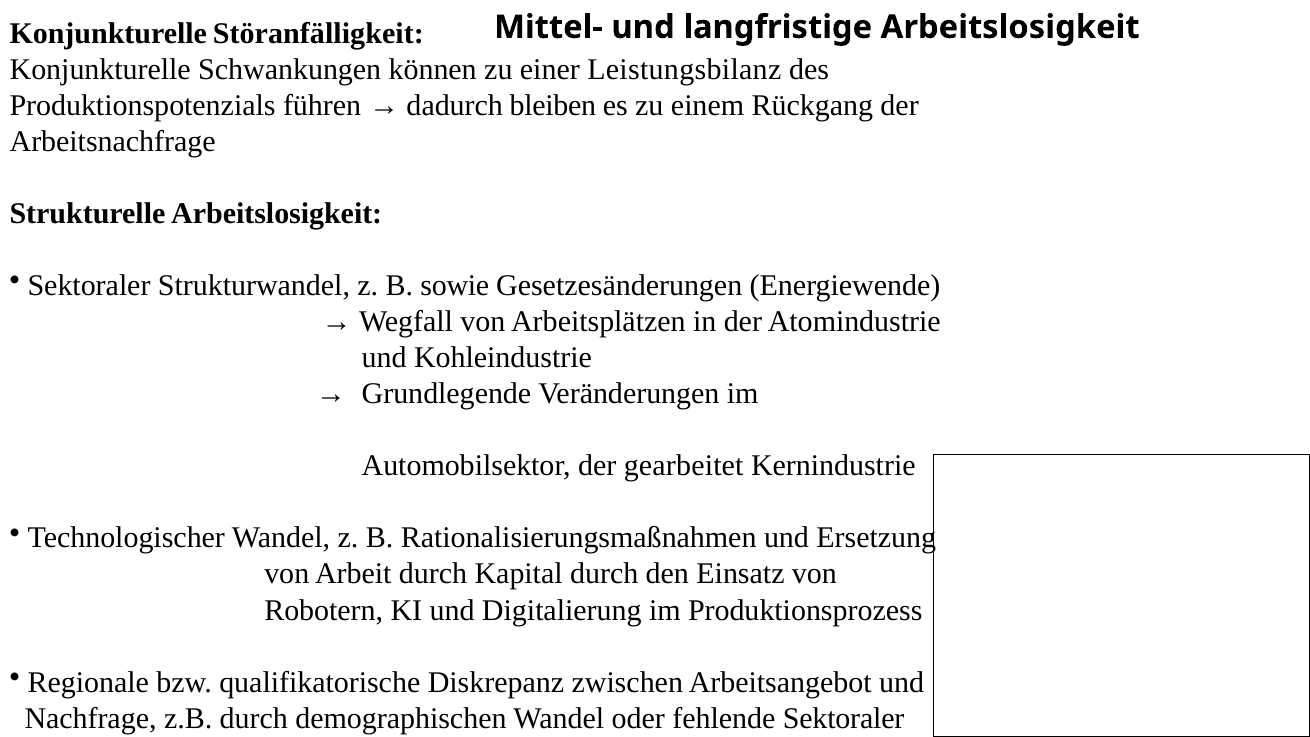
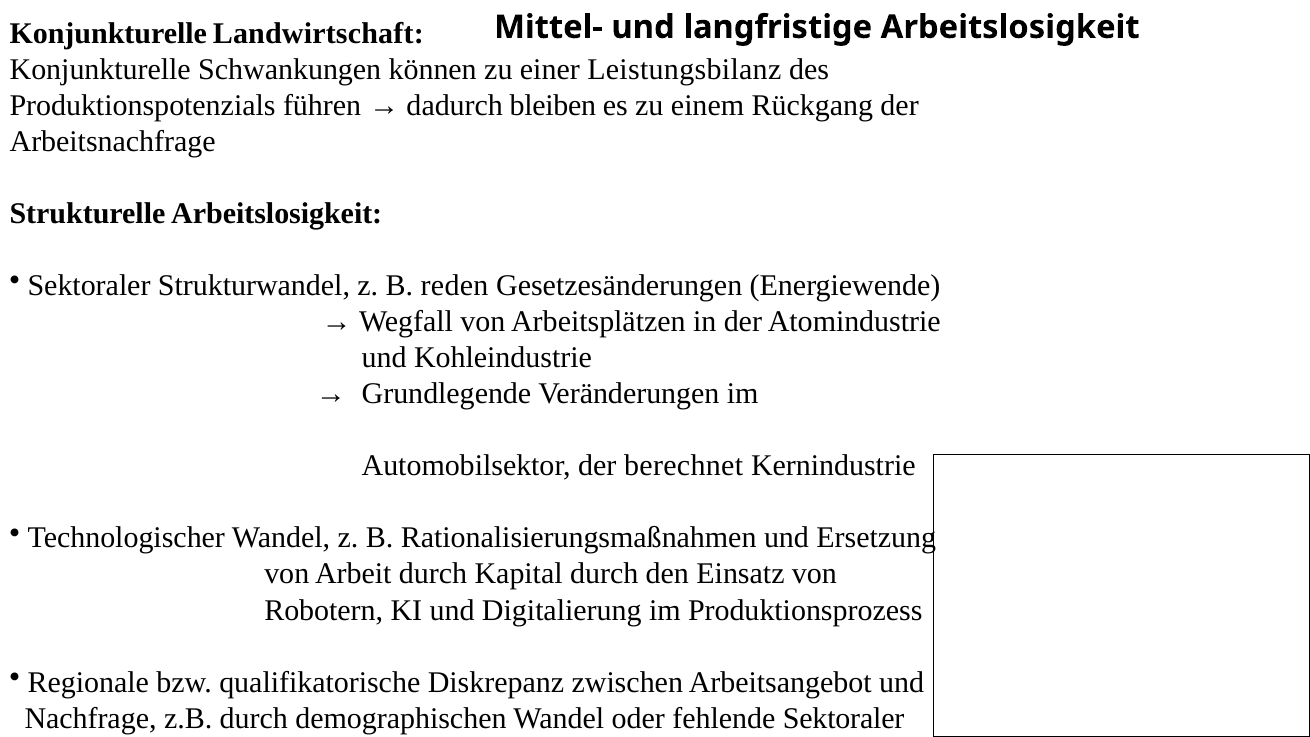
Störanfälligkeit: Störanfälligkeit -> Landwirtschaft
sowie: sowie -> reden
gearbeitet: gearbeitet -> berechnet
